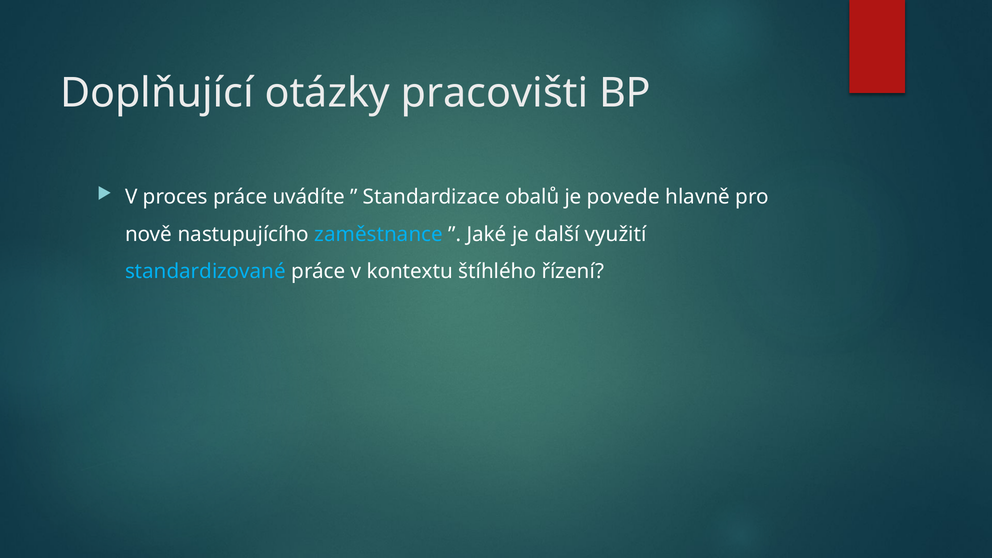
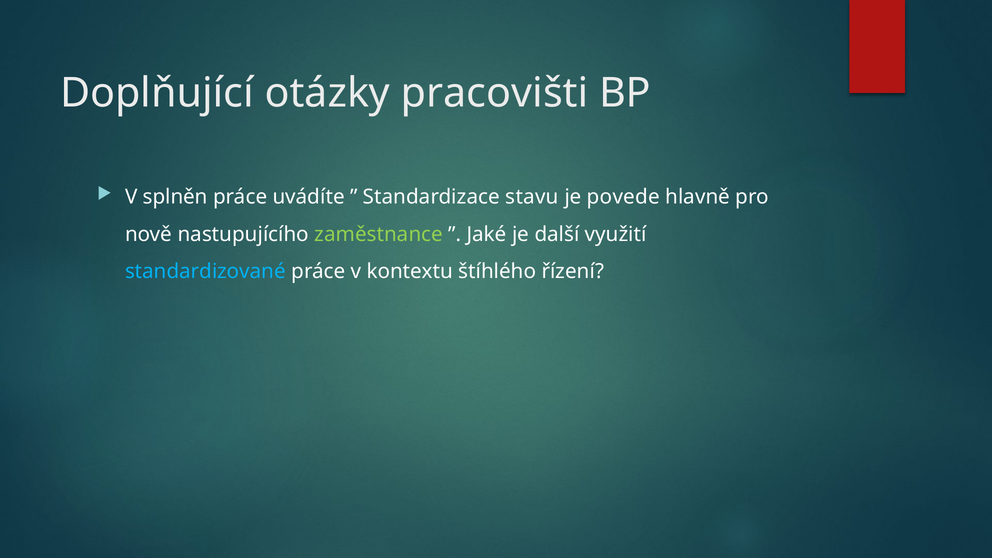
proces: proces -> splněn
obalů: obalů -> stavu
zaměstnance colour: light blue -> light green
